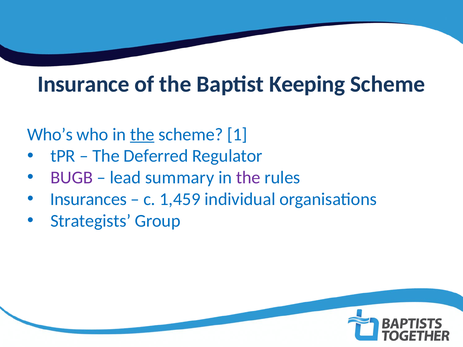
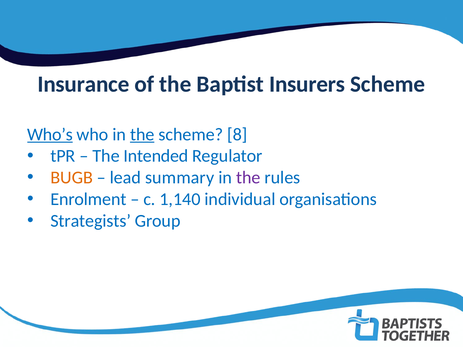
Keeping: Keeping -> Insurers
Who’s underline: none -> present
1: 1 -> 8
Deferred: Deferred -> Intended
BUGB colour: purple -> orange
Insurances: Insurances -> Enrolment
1,459: 1,459 -> 1,140
